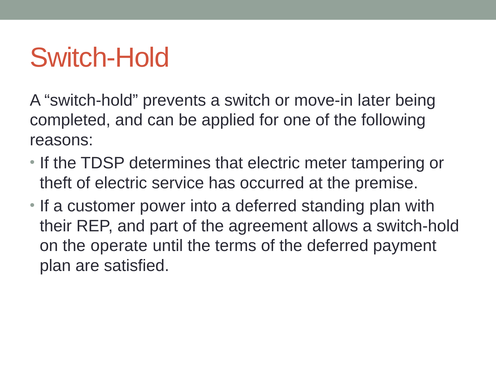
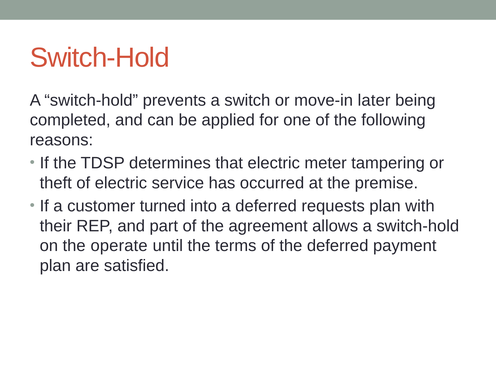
power: power -> turned
standing: standing -> requests
